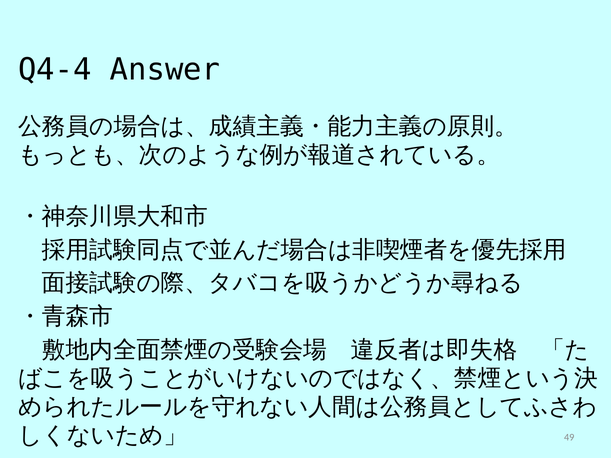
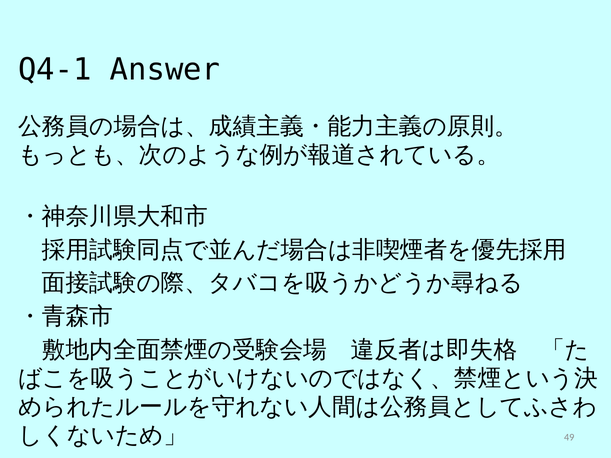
Q4-4: Q4-4 -> Q4-1
